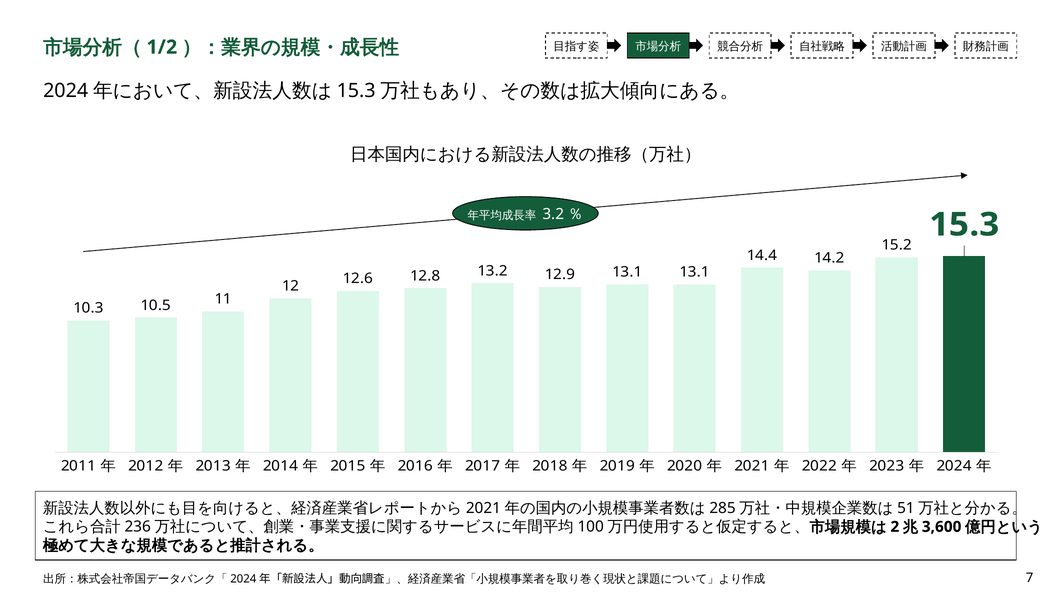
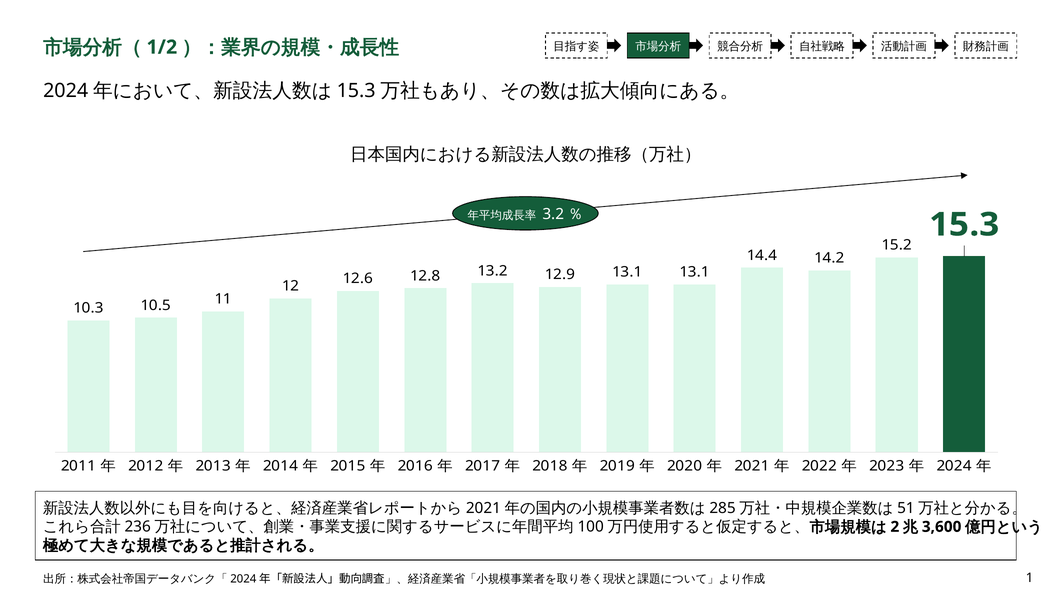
7: 7 -> 1
